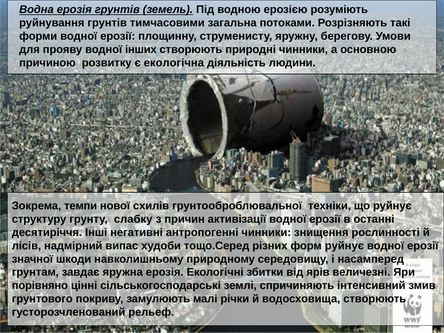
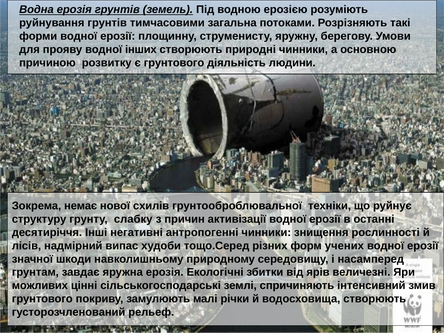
є екологічна: екологічна -> грунтового
темпи: темпи -> немає
форм руйнує: руйнує -> учених
порівняно: порівняно -> можливих
